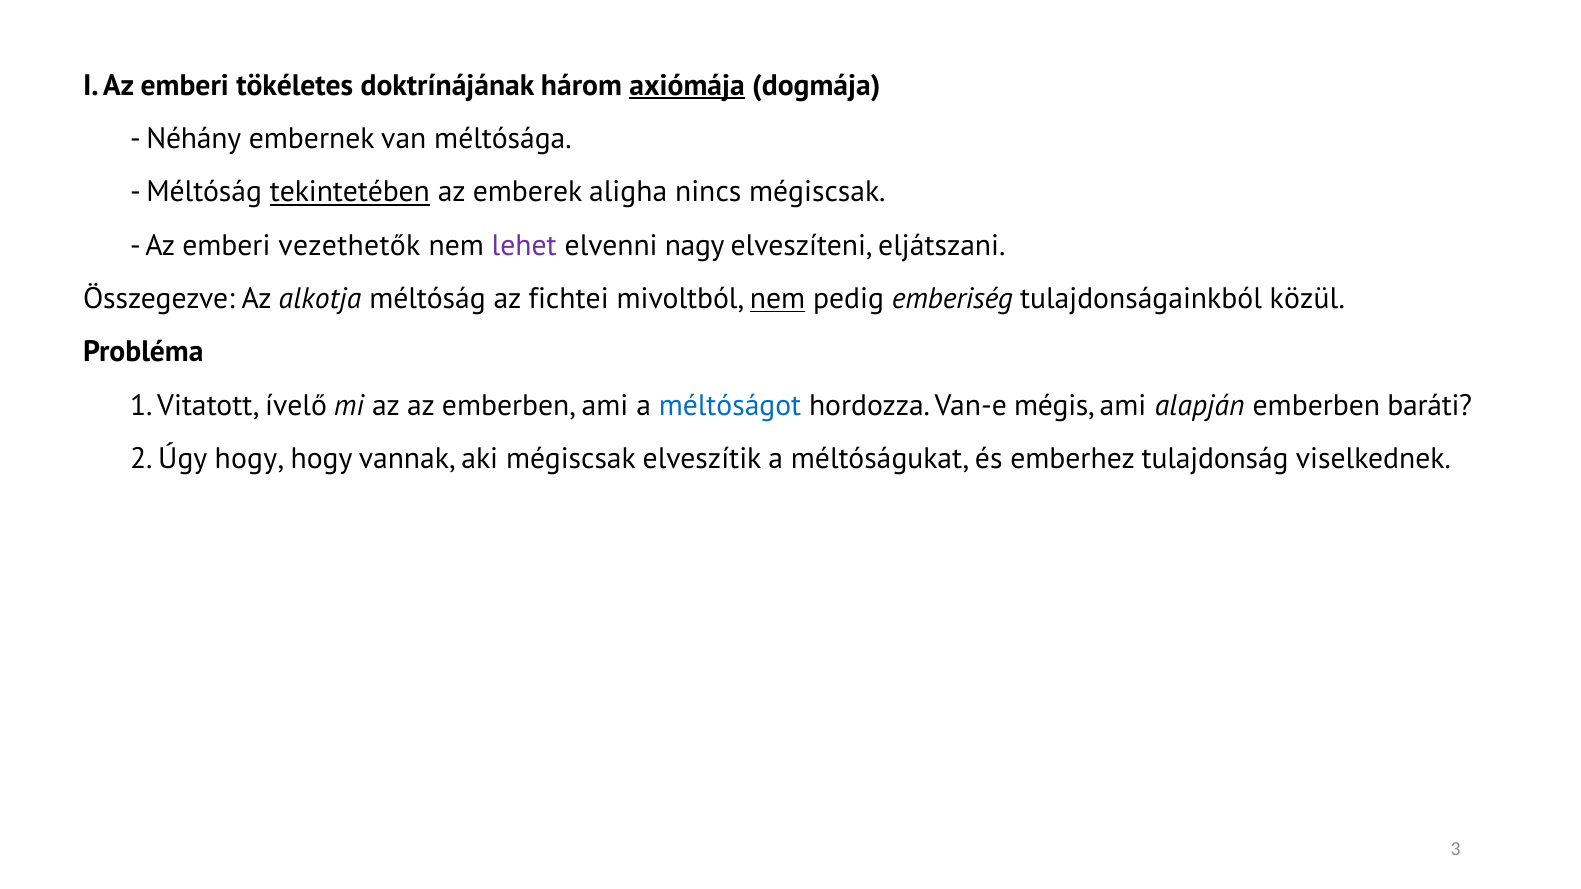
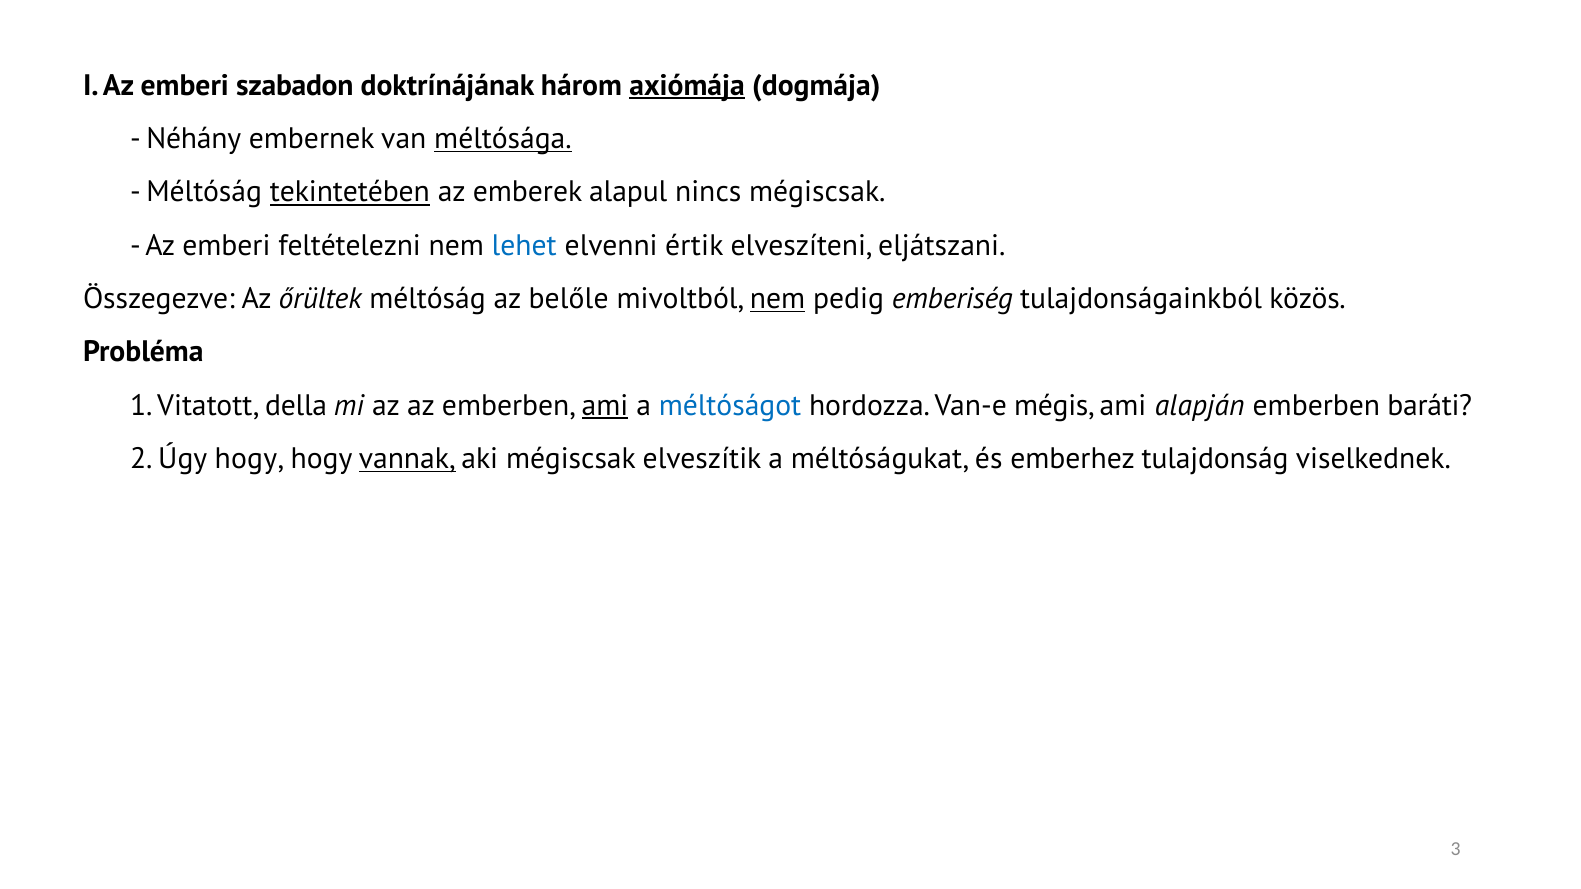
tökéletes: tökéletes -> szabadon
méltósága underline: none -> present
aligha: aligha -> alapul
vezethetők: vezethetők -> feltételezni
lehet colour: purple -> blue
nagy: nagy -> értik
alkotja: alkotja -> őrültek
fichtei: fichtei -> belőle
közül: közül -> közös
ívelő: ívelő -> della
ami at (605, 406) underline: none -> present
vannak underline: none -> present
